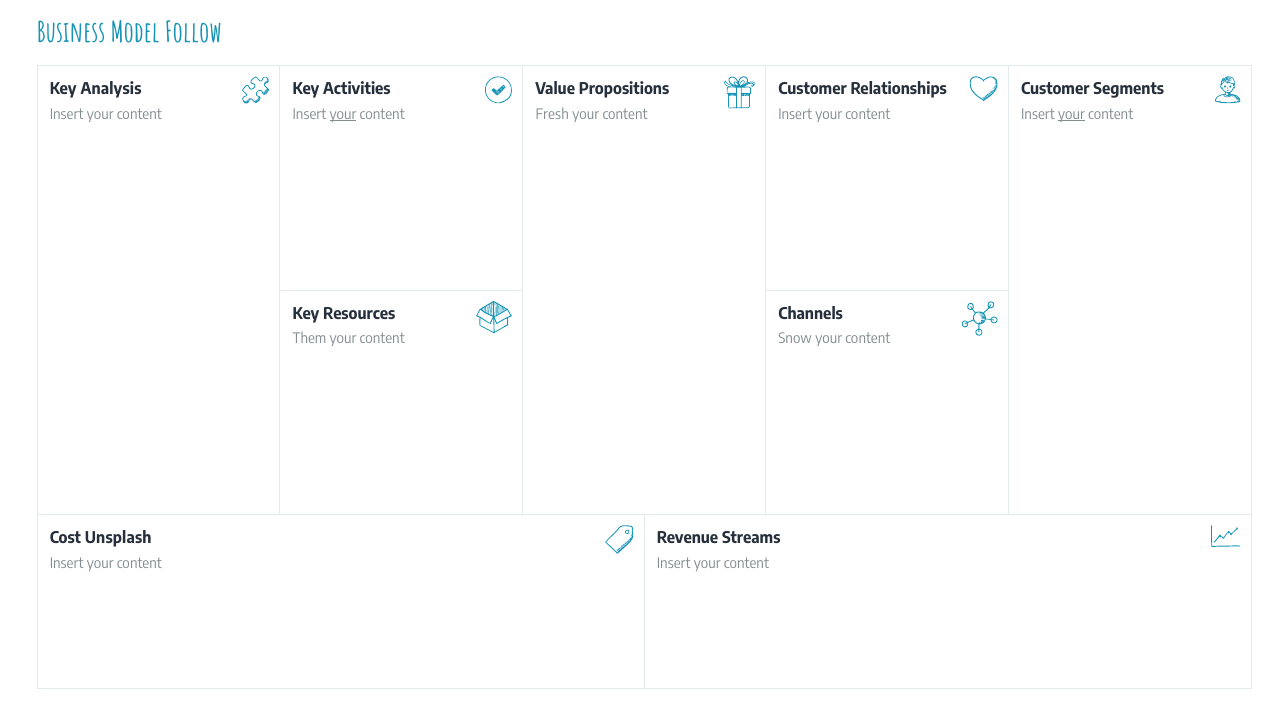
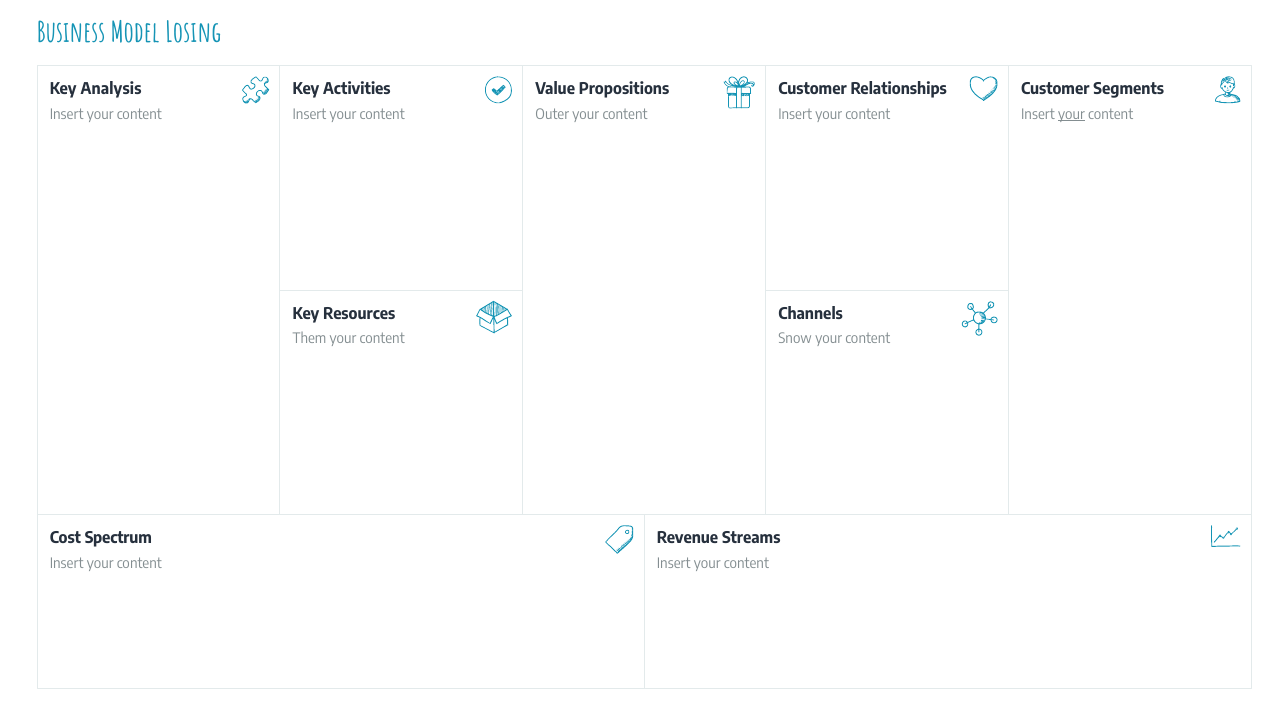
Follow: Follow -> Losing
your at (343, 115) underline: present -> none
Fresh: Fresh -> Outer
Unsplash: Unsplash -> Spectrum
